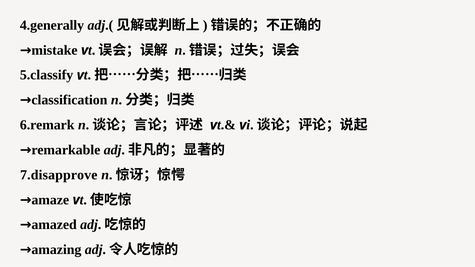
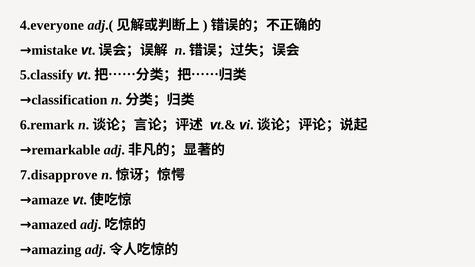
4.generally: 4.generally -> 4.everyone
